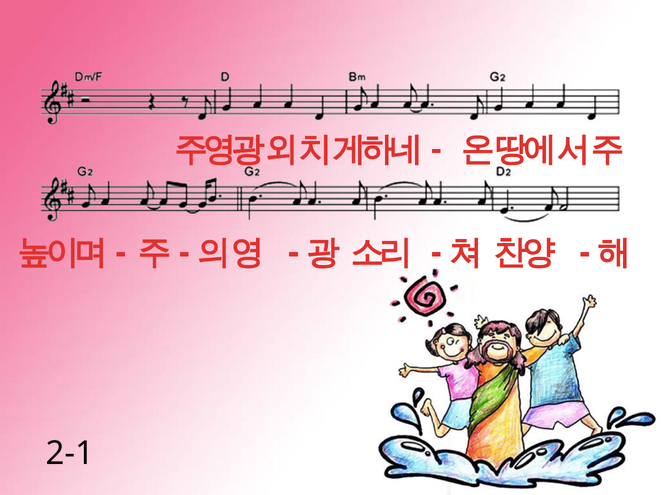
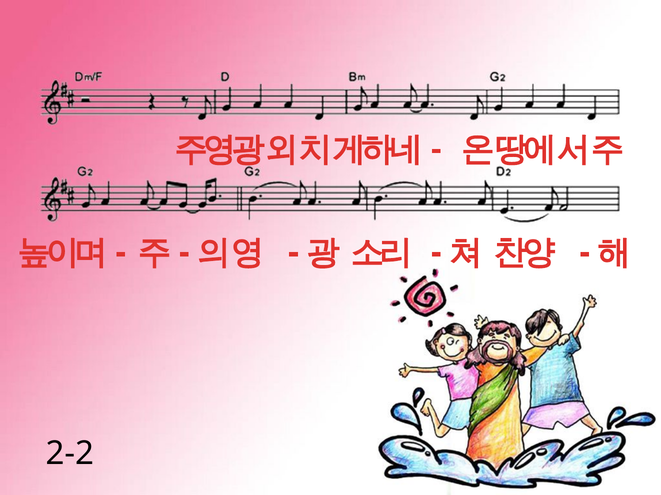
2-1: 2-1 -> 2-2
